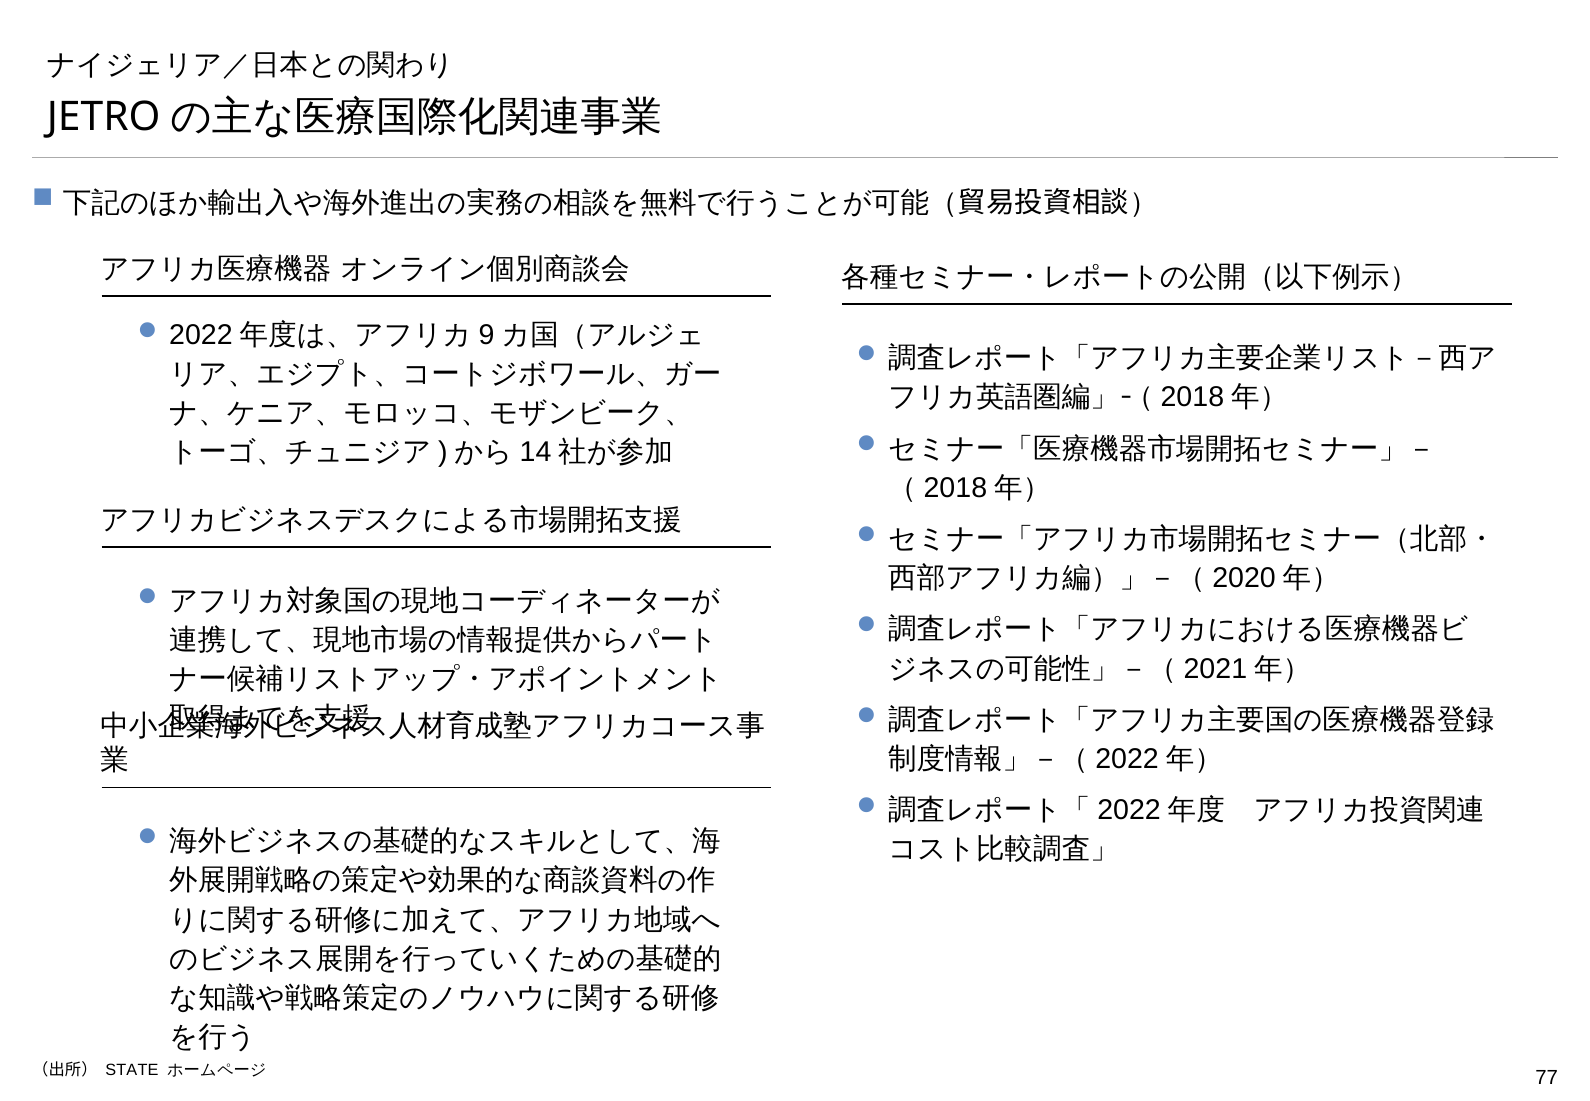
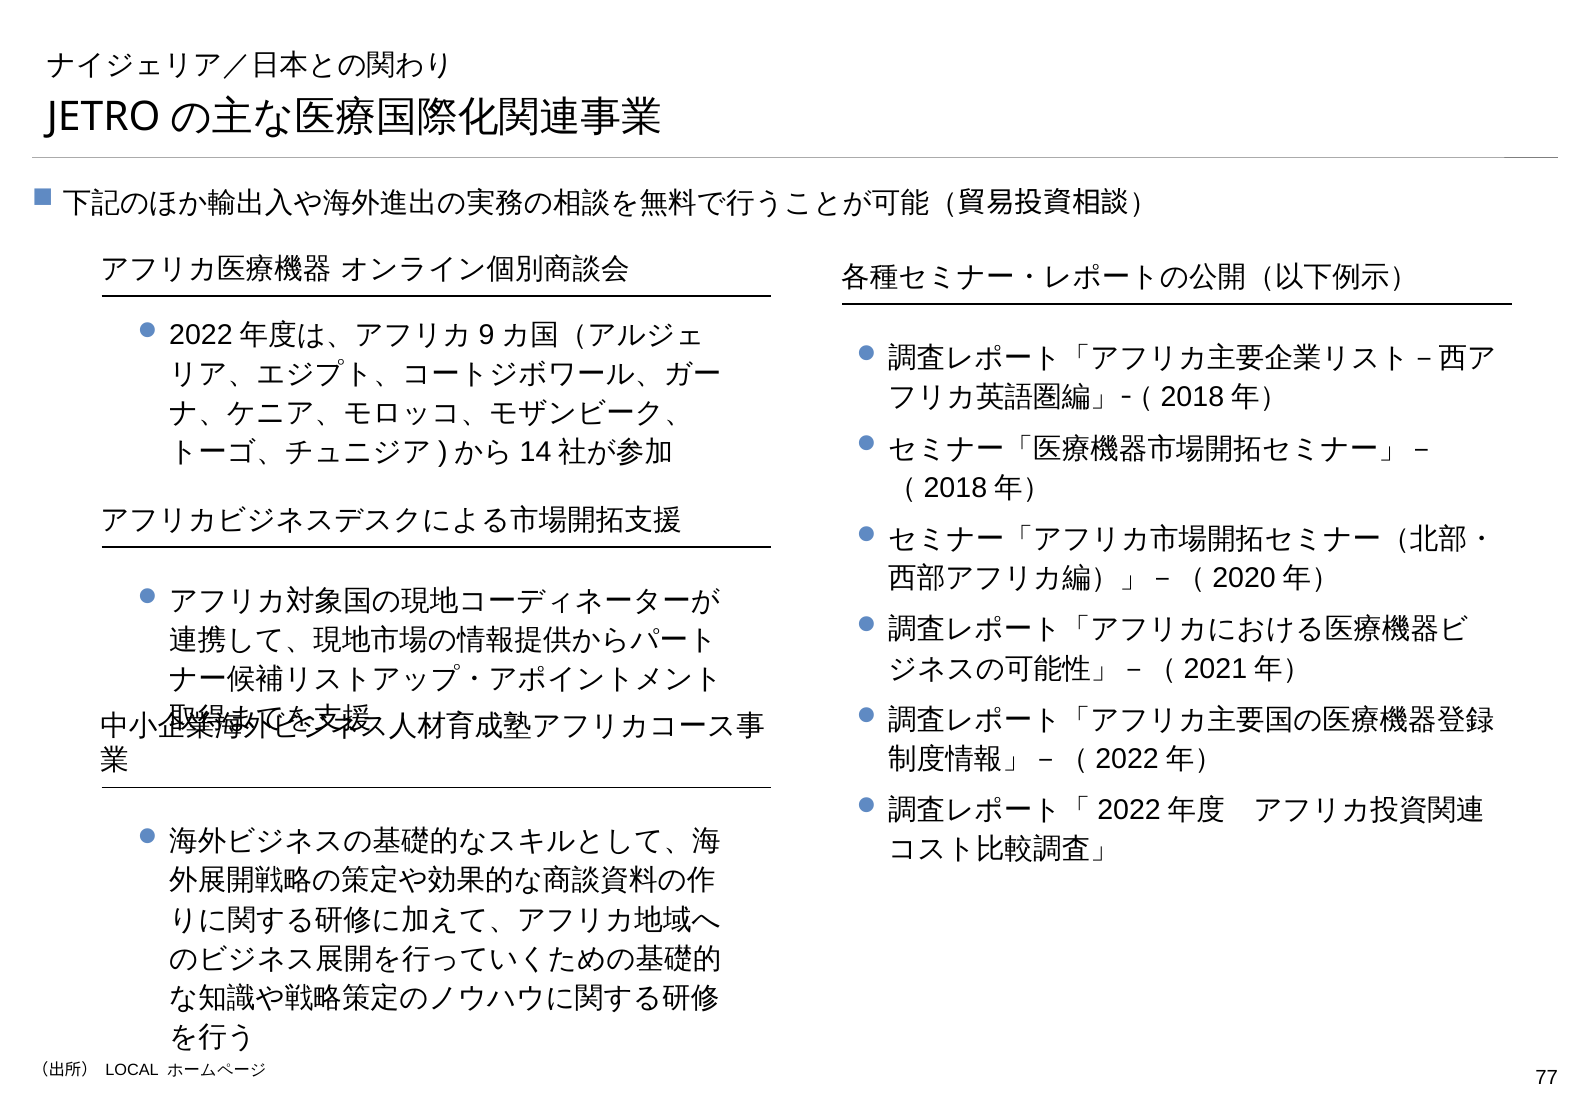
STATE: STATE -> LOCAL
